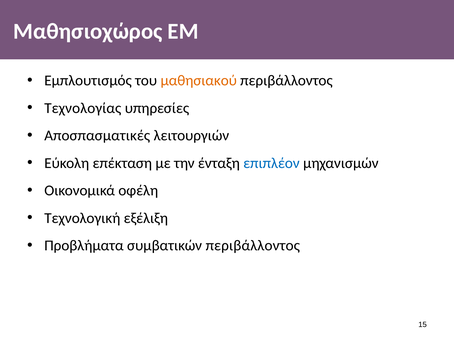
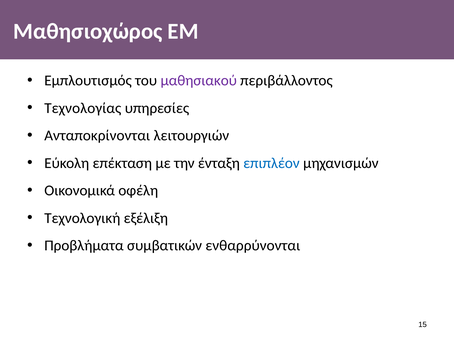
μαθησιακού colour: orange -> purple
Αποσπασματικές: Αποσπασματικές -> Ανταποκρίνονται
συμβατικών περιβάλλοντος: περιβάλλοντος -> ενθαρρύνονται
